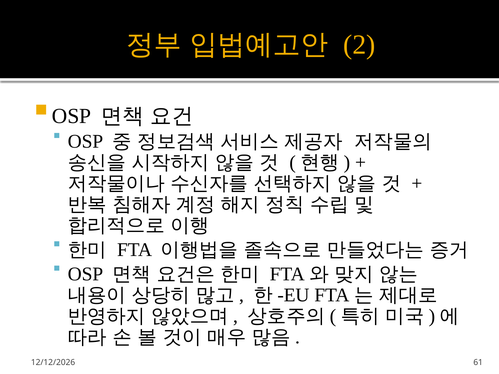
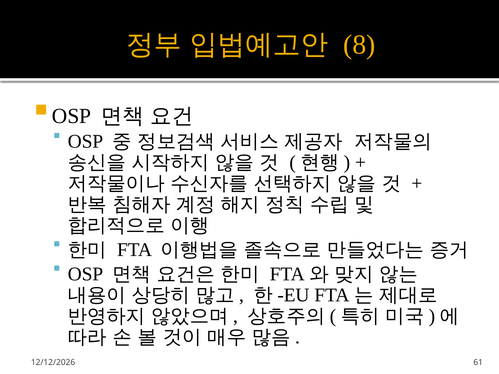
2: 2 -> 8
